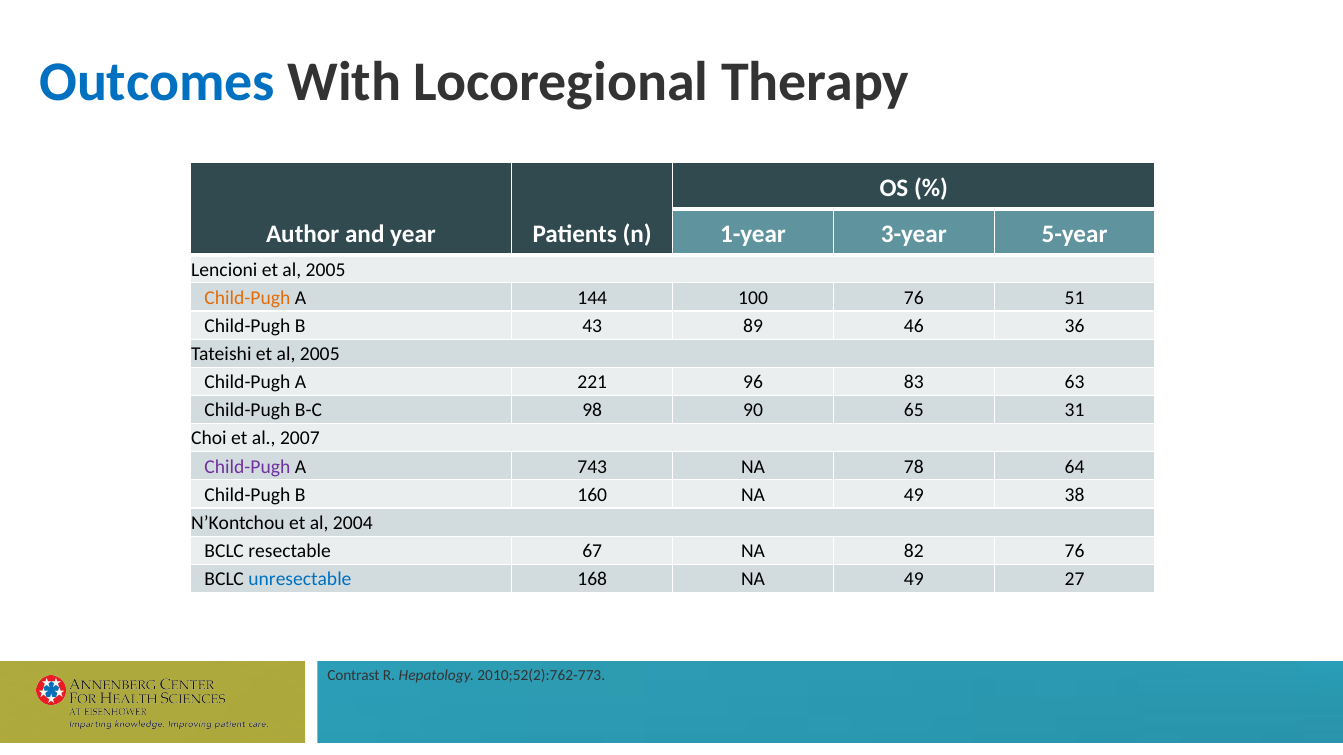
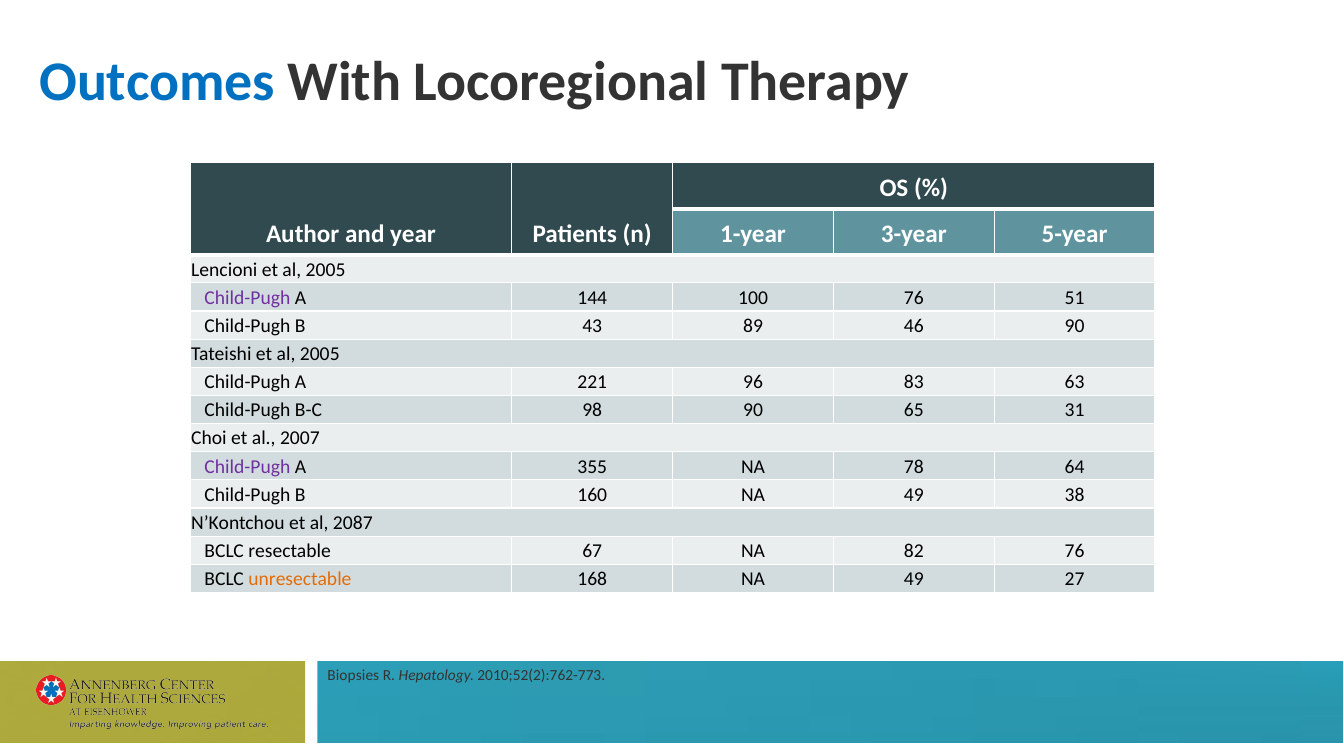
Child-Pugh at (247, 298) colour: orange -> purple
46 36: 36 -> 90
743: 743 -> 355
2004: 2004 -> 2087
unresectable colour: blue -> orange
Contrast: Contrast -> Biopsies
